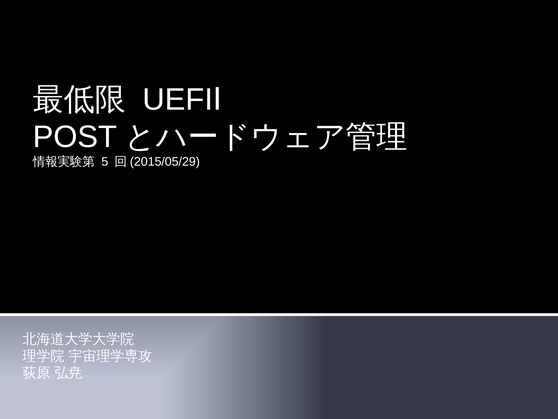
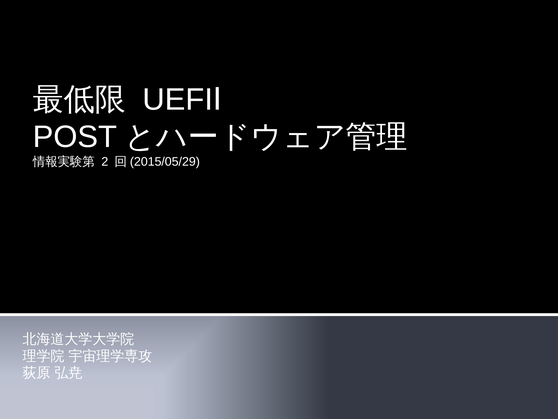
5: 5 -> 2
